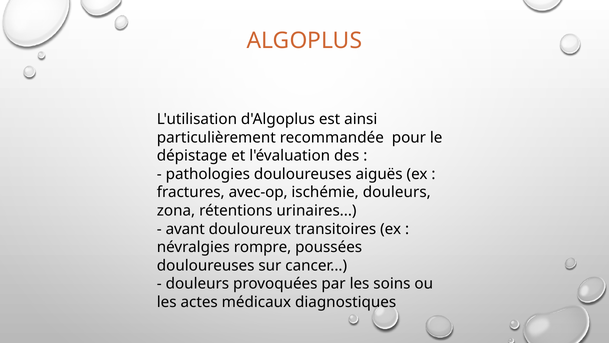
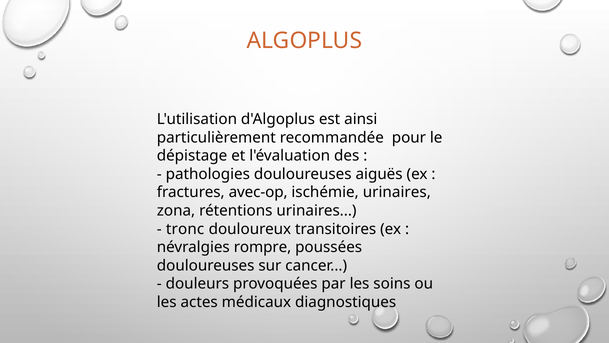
ischémie douleurs: douleurs -> urinaires
avant: avant -> tronc
